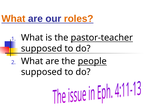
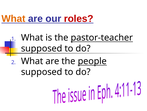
roles colour: orange -> red
